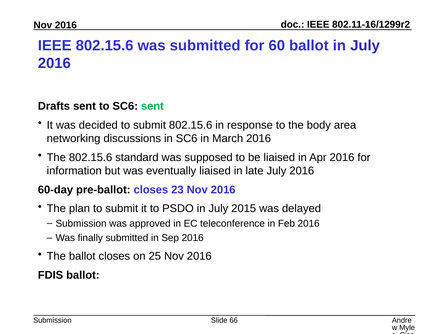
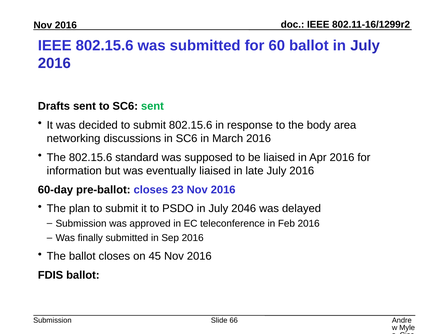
2015: 2015 -> 2046
25: 25 -> 45
